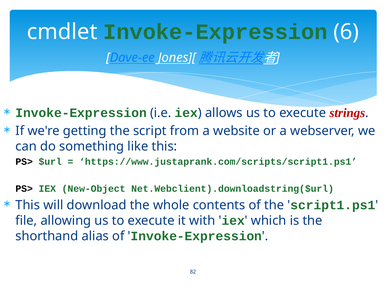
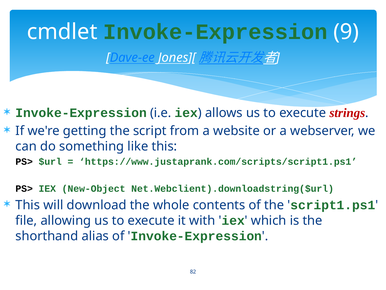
6: 6 -> 9
